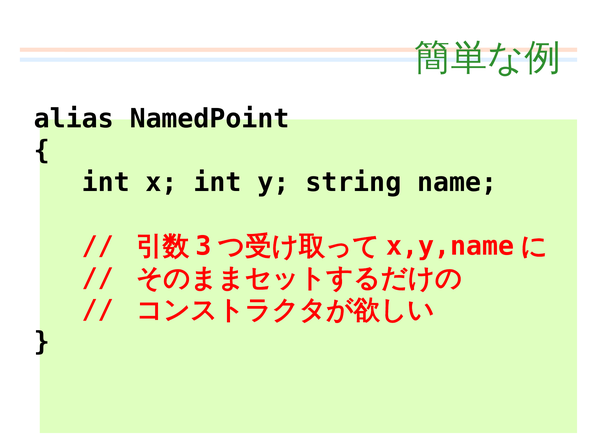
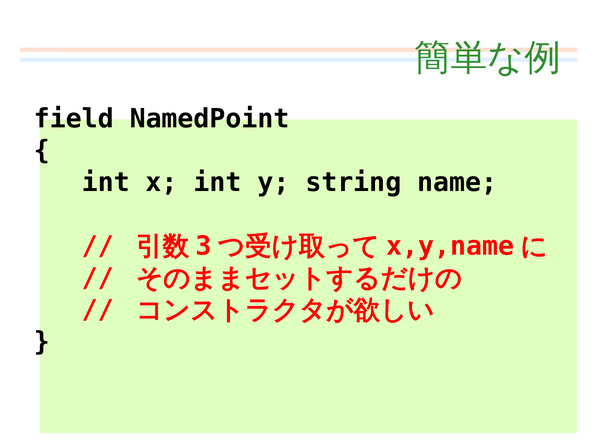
alias: alias -> field
